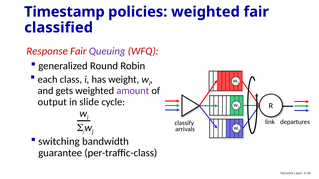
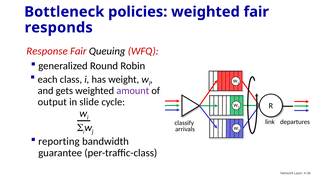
Timestamp: Timestamp -> Bottleneck
classified: classified -> responds
Queuing colour: purple -> black
switching: switching -> reporting
